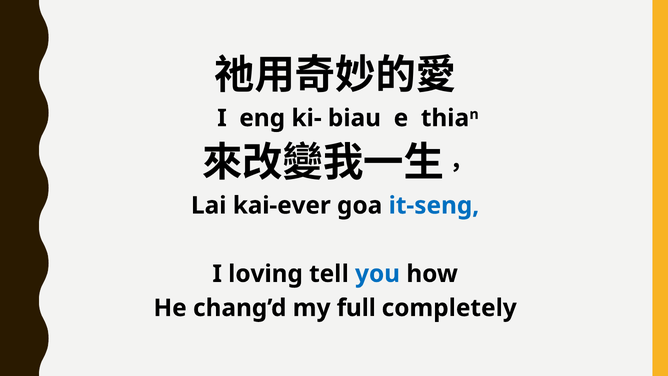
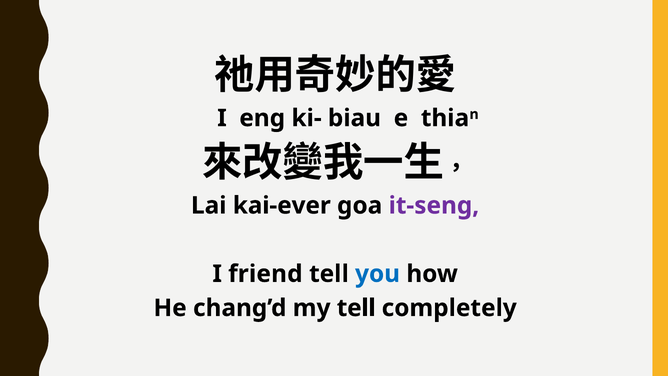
it-seng colour: blue -> purple
loving: loving -> friend
my full: full -> tell
